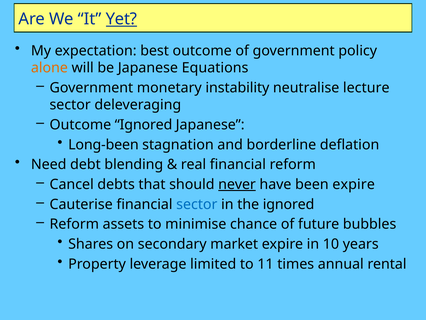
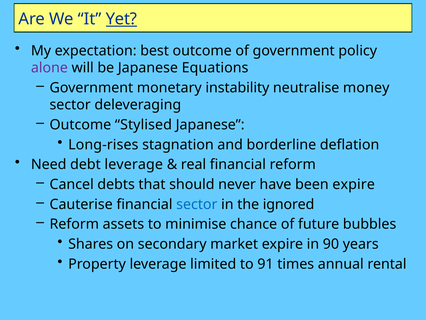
alone colour: orange -> purple
lecture: lecture -> money
Outcome Ignored: Ignored -> Stylised
Long-been: Long-been -> Long-rises
debt blending: blending -> leverage
never underline: present -> none
10: 10 -> 90
11: 11 -> 91
